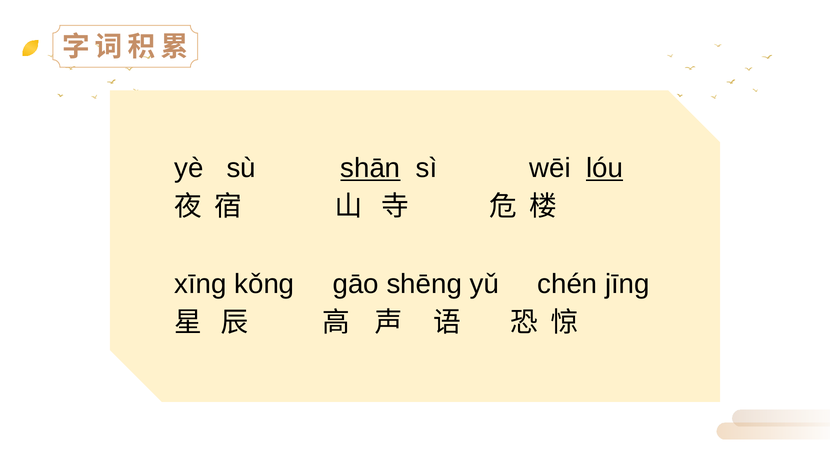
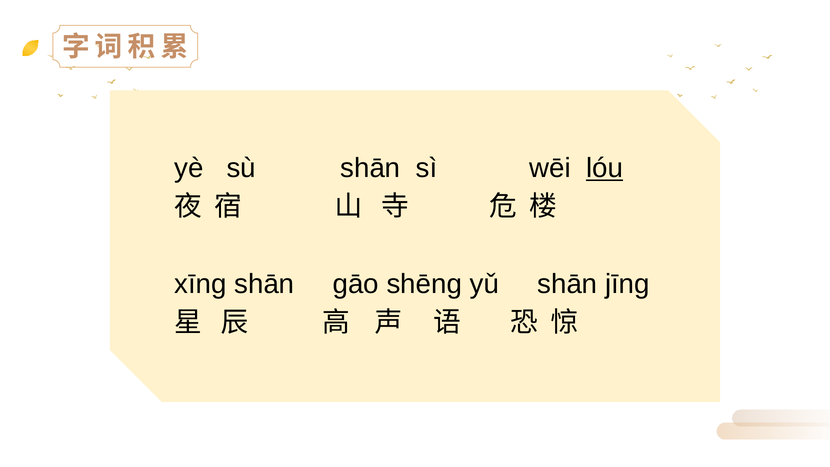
shān at (370, 168) underline: present -> none
xīng kǒng: kǒng -> shān
yǔ chén: chén -> shān
